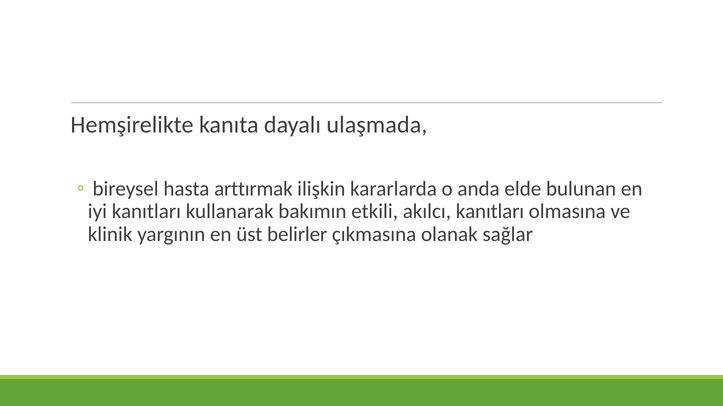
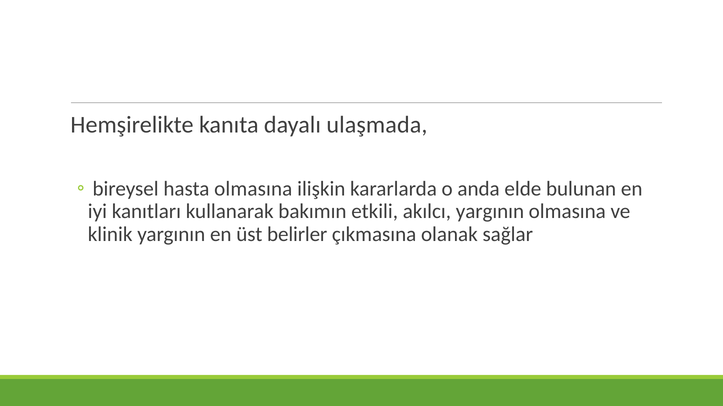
hasta arttırmak: arttırmak -> olmasına
akılcı kanıtları: kanıtları -> yargının
